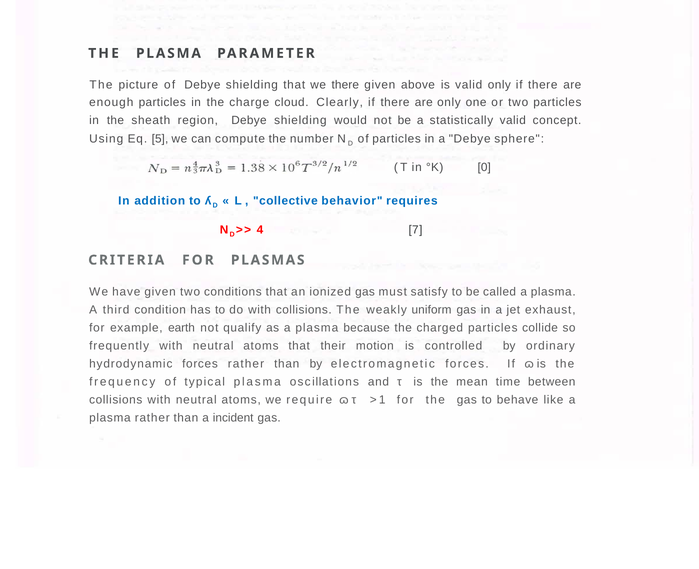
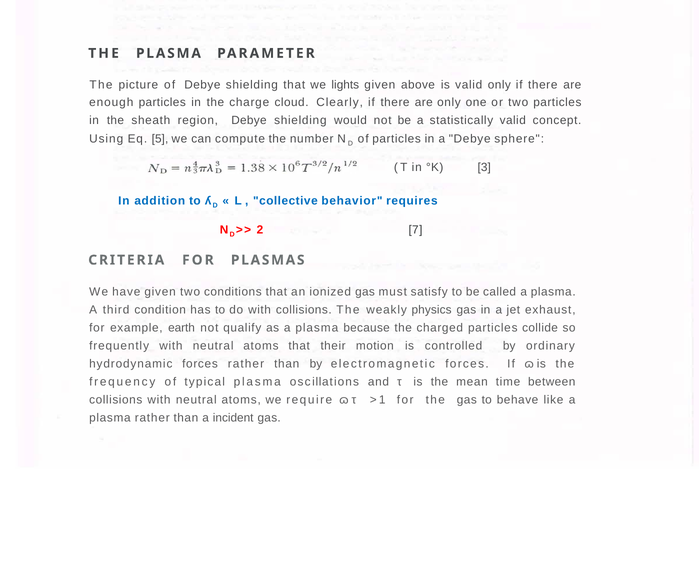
we there: there -> lights
0: 0 -> 3
4: 4 -> 2
uniform: uniform -> physics
